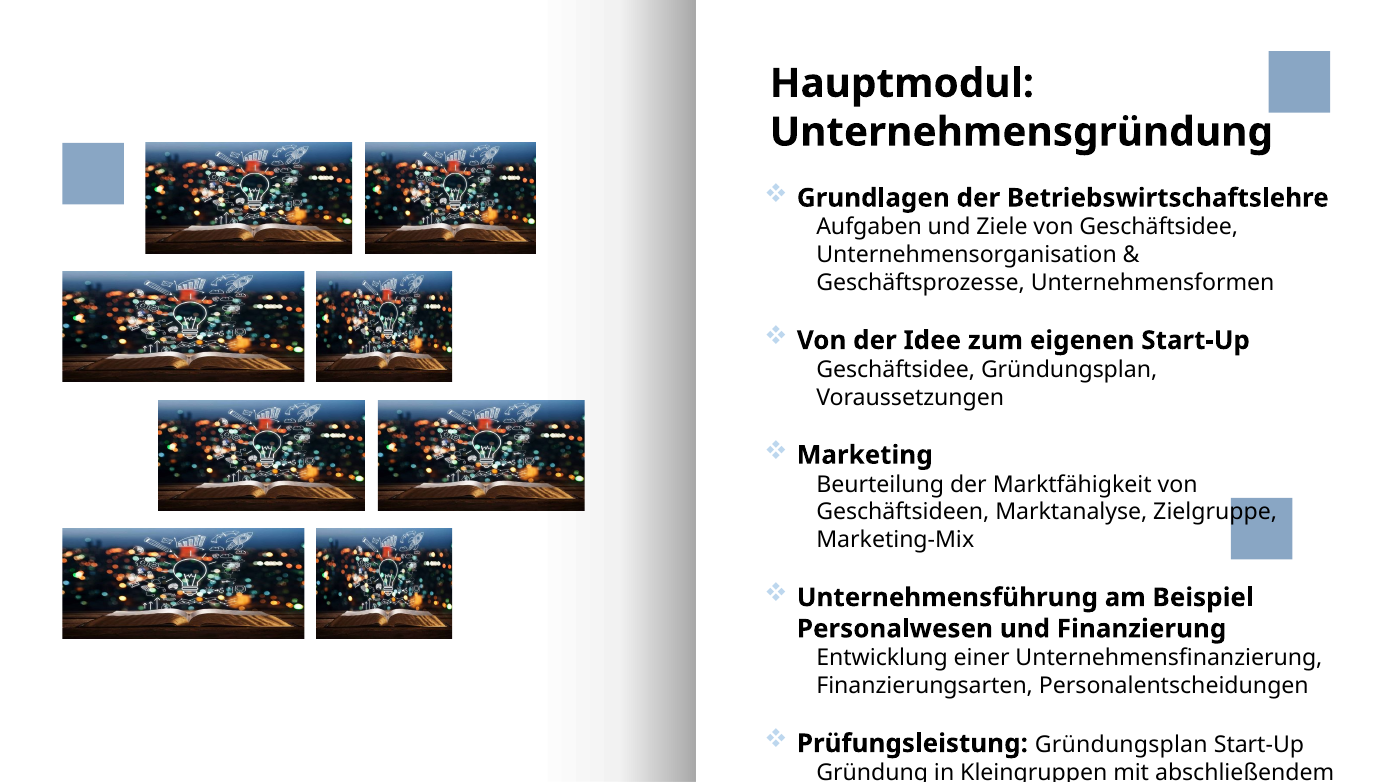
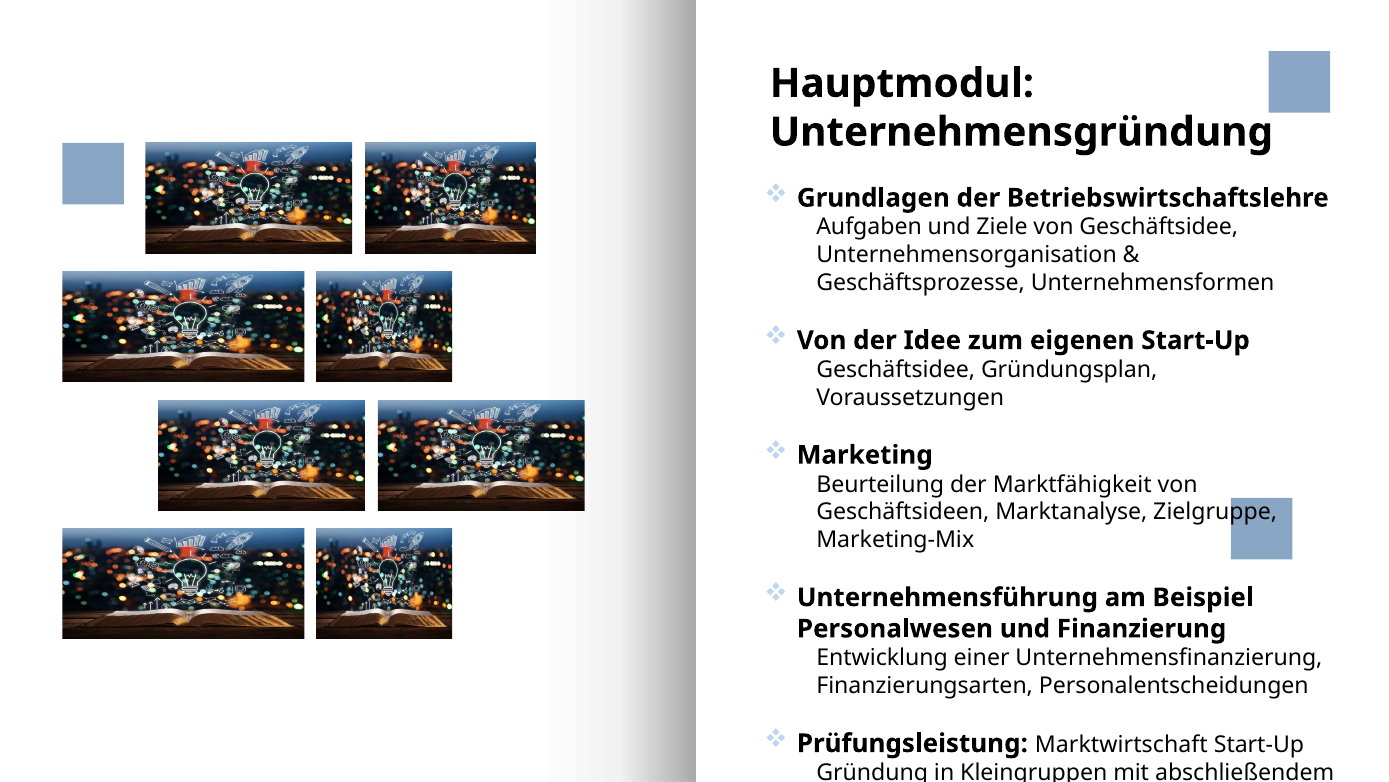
Prüfungsleistung Gründungsplan: Gründungsplan -> Marktwirtschaft
